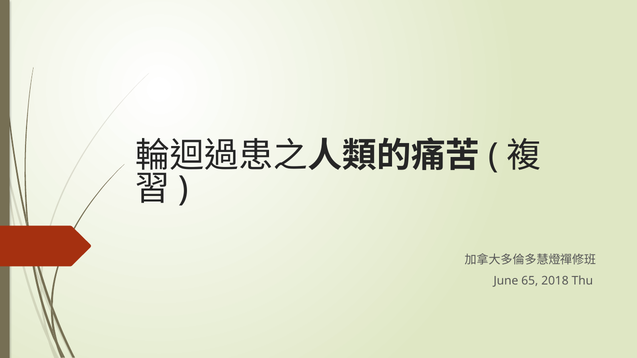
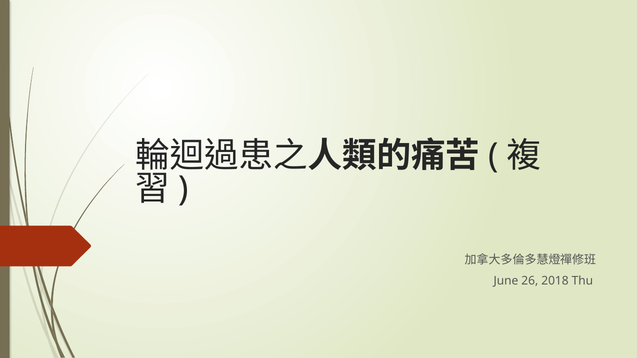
65: 65 -> 26
